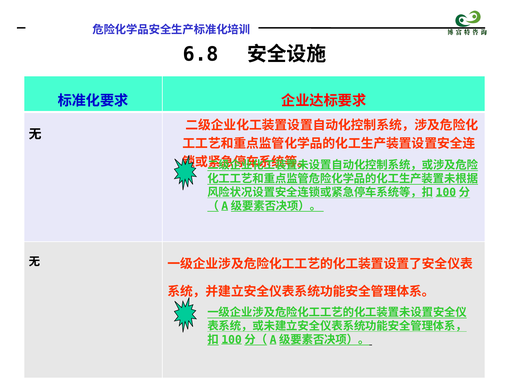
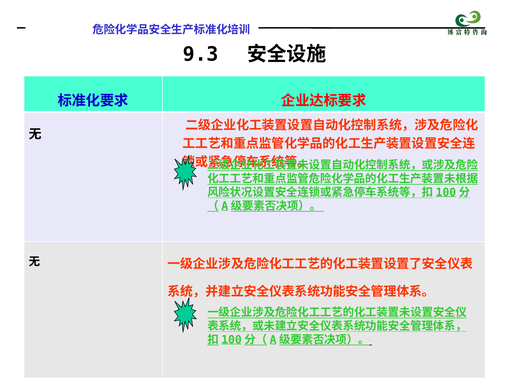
6.8: 6.8 -> 9.3
